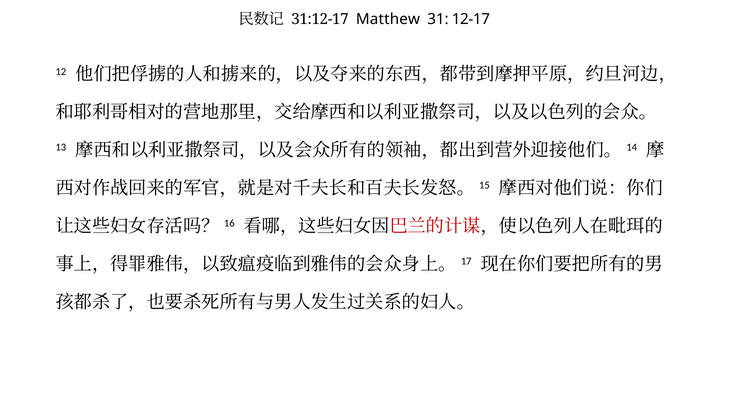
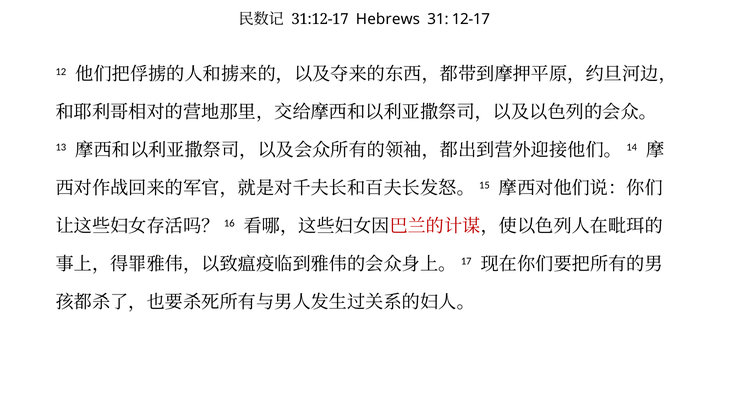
Matthew: Matthew -> Hebrews
